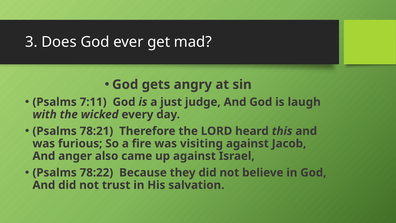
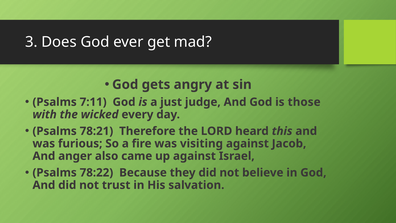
laugh: laugh -> those
